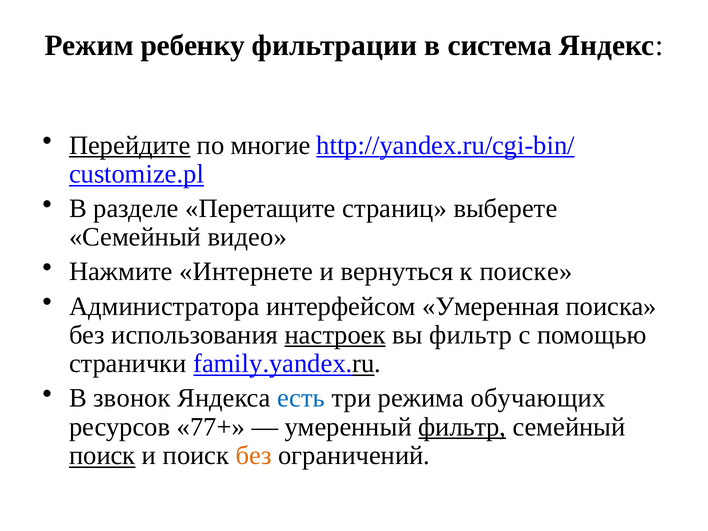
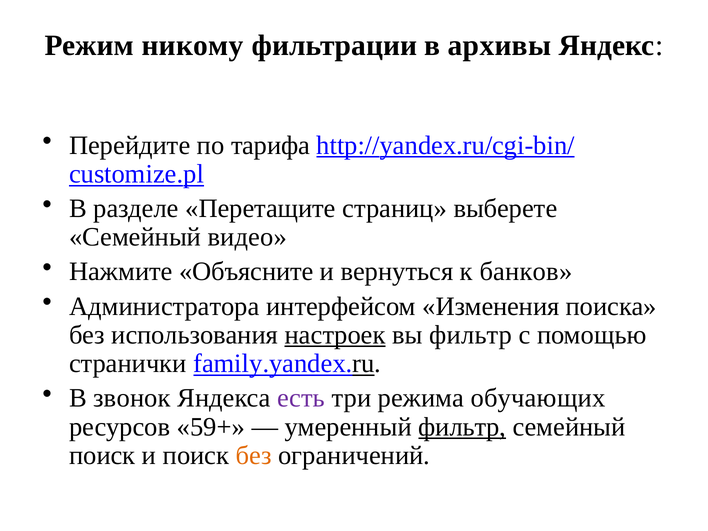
ребенку: ребенку -> никому
система: система -> архивы
Перейдите underline: present -> none
многие: многие -> тарифа
Интернете: Интернете -> Объясните
поиске: поиске -> банков
Умеренная: Умеренная -> Изменения
есть colour: blue -> purple
77+: 77+ -> 59+
поиск at (102, 456) underline: present -> none
